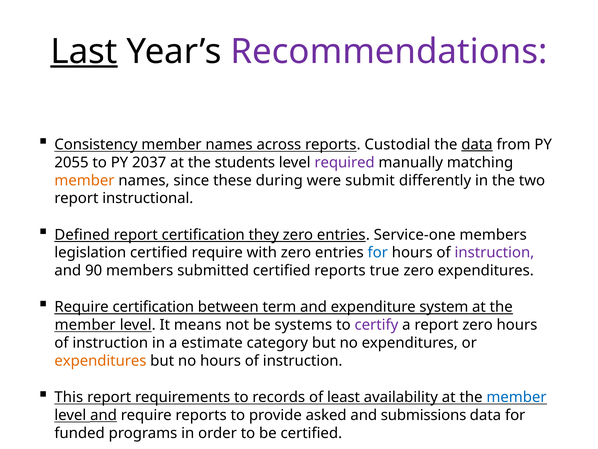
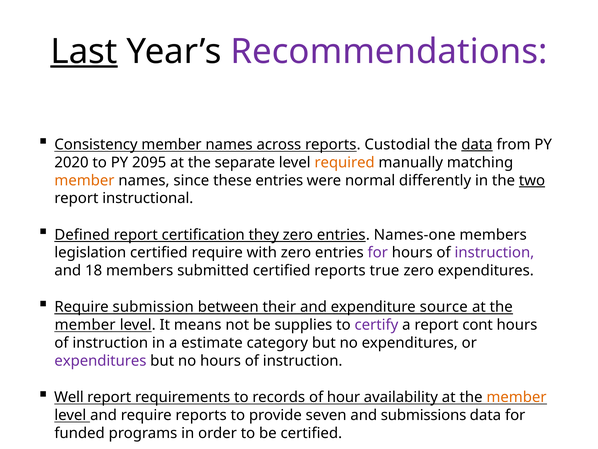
2055: 2055 -> 2020
2037: 2037 -> 2095
students: students -> separate
required colour: purple -> orange
these during: during -> entries
submit: submit -> normal
two underline: none -> present
Service-one: Service-one -> Names-one
for at (378, 252) colour: blue -> purple
90: 90 -> 18
Require certification: certification -> submission
term: term -> their
system: system -> source
systems: systems -> supplies
report zero: zero -> cont
expenditures at (100, 361) colour: orange -> purple
This: This -> Well
least: least -> hour
member at (516, 397) colour: blue -> orange
and at (103, 415) underline: present -> none
asked: asked -> seven
